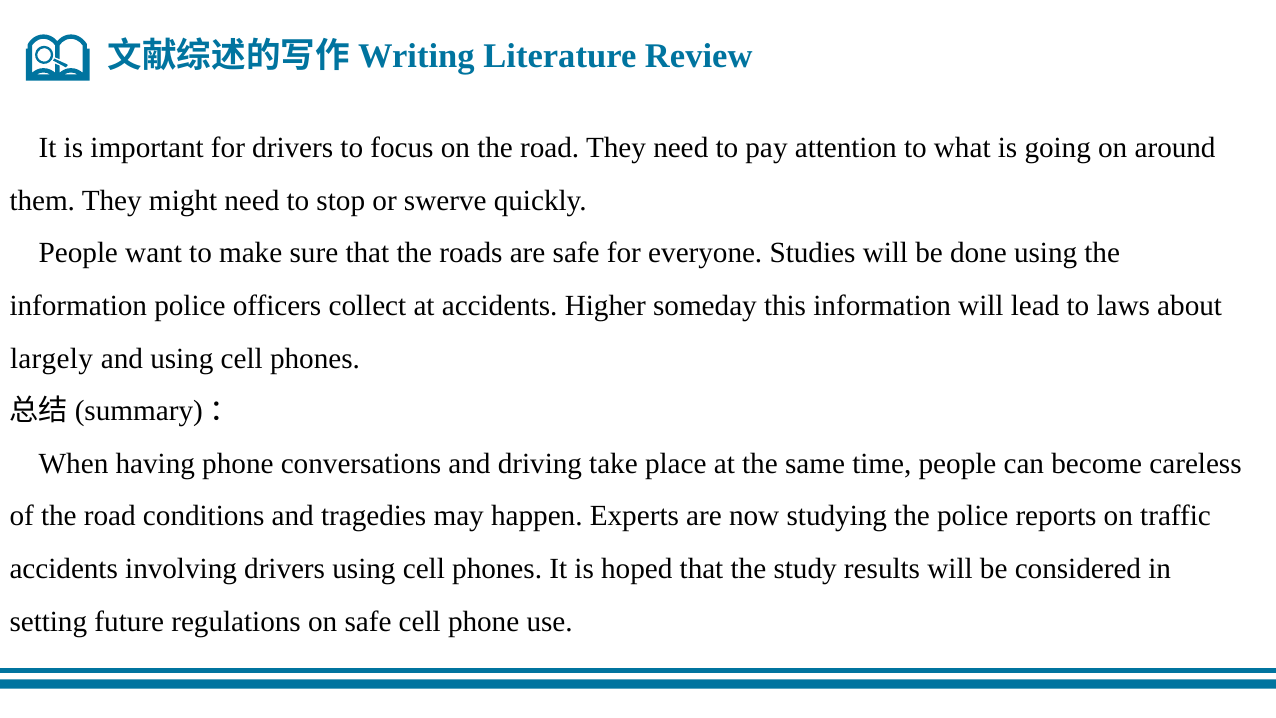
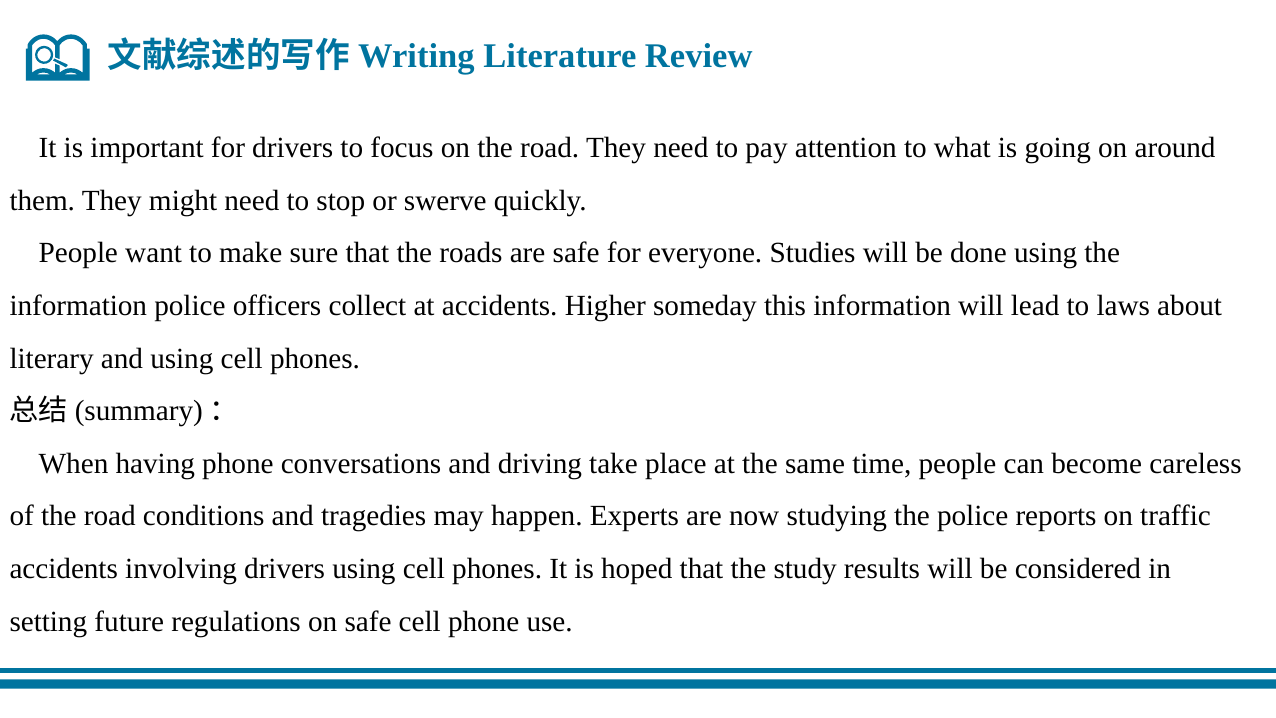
largely: largely -> literary
